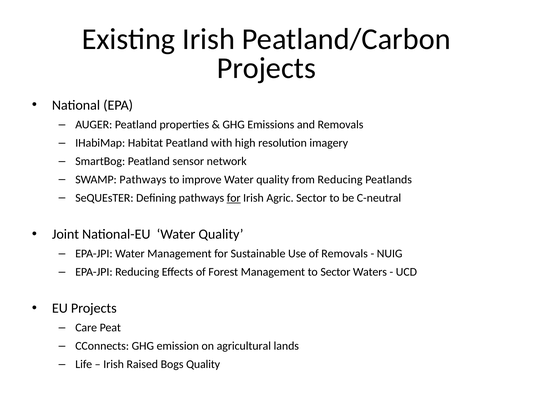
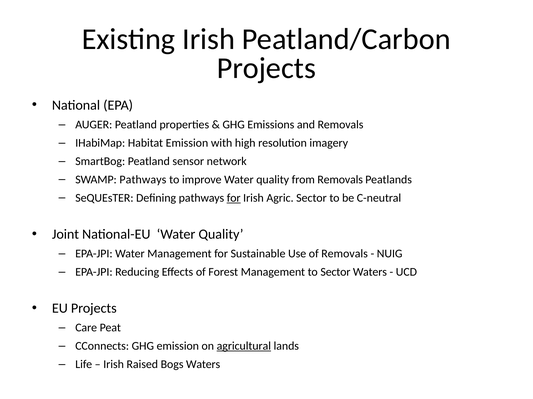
Habitat Peatland: Peatland -> Emission
from Reducing: Reducing -> Removals
agricultural underline: none -> present
Bogs Quality: Quality -> Waters
